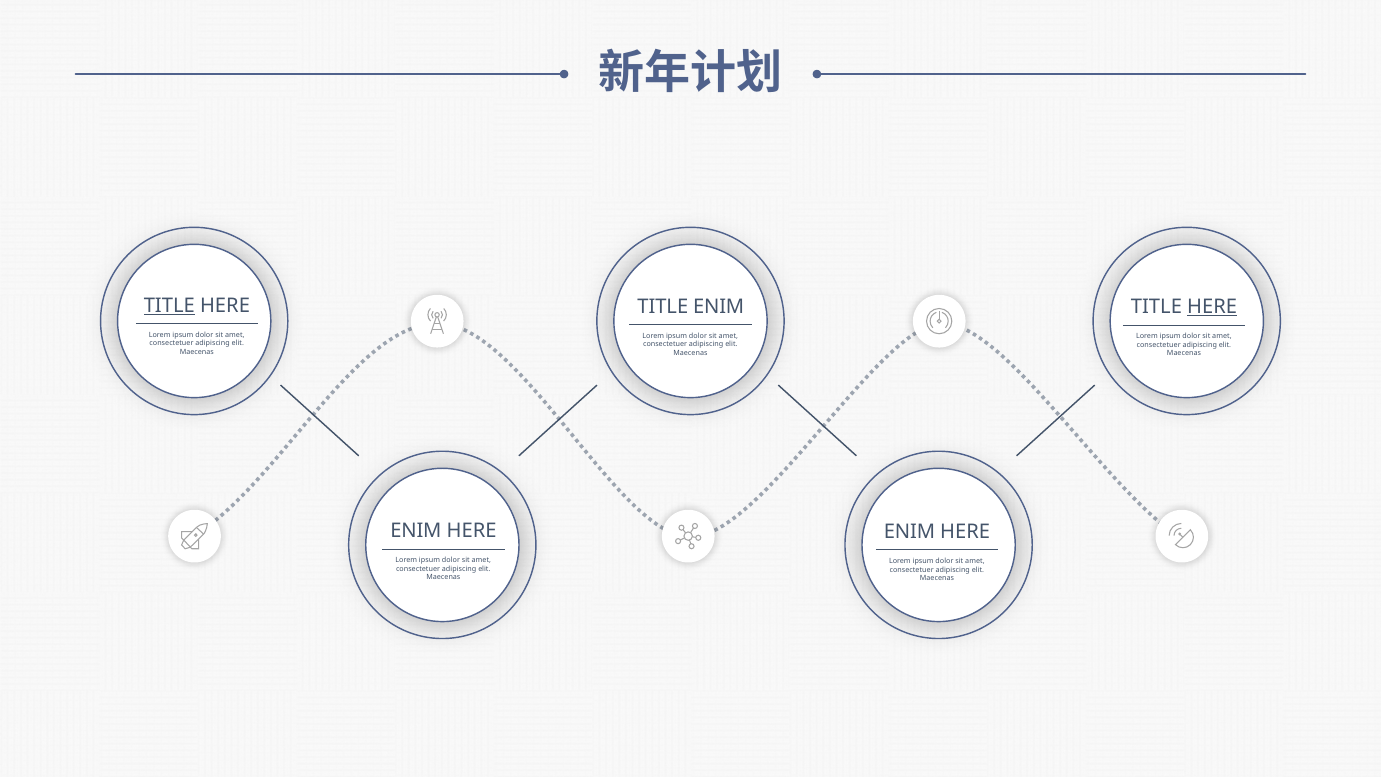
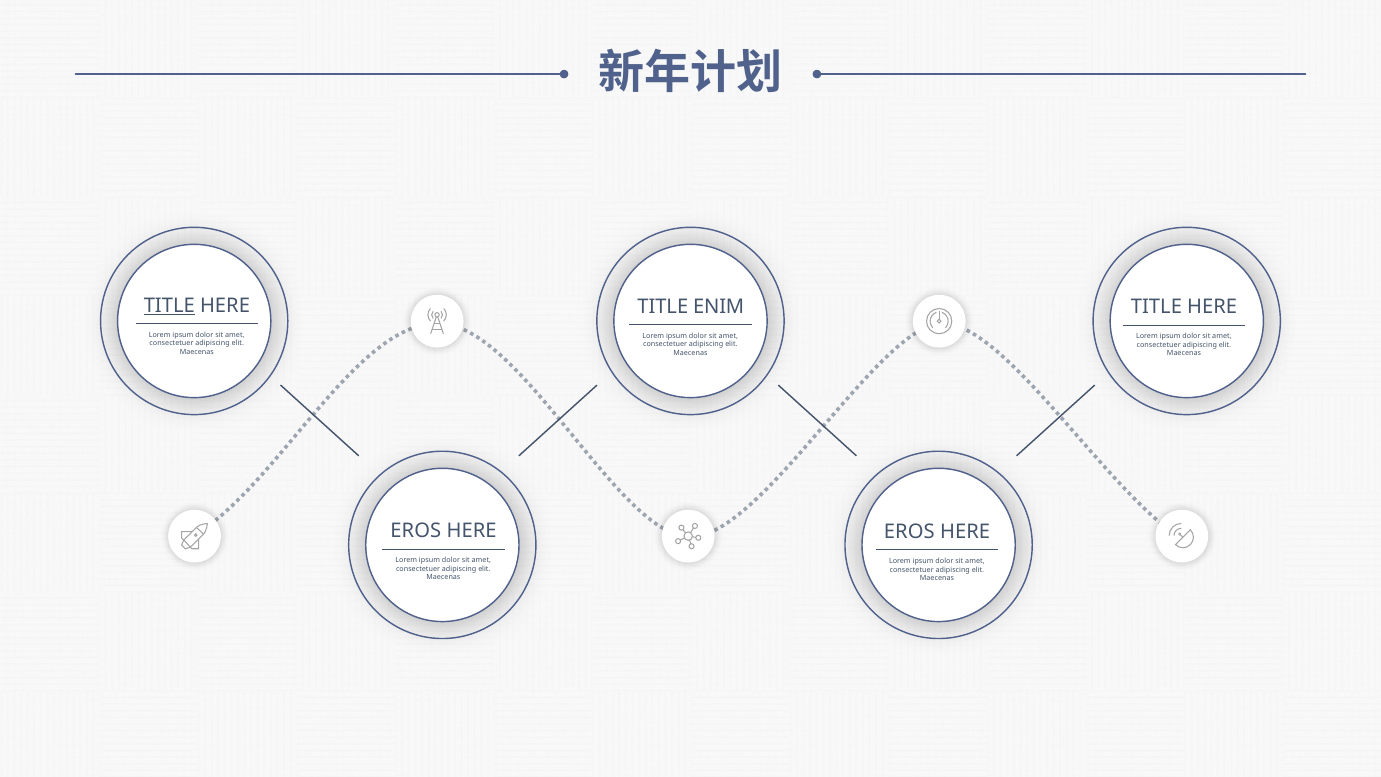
HERE at (1212, 307) underline: present -> none
ENIM at (416, 531): ENIM -> EROS
ENIM at (909, 532): ENIM -> EROS
